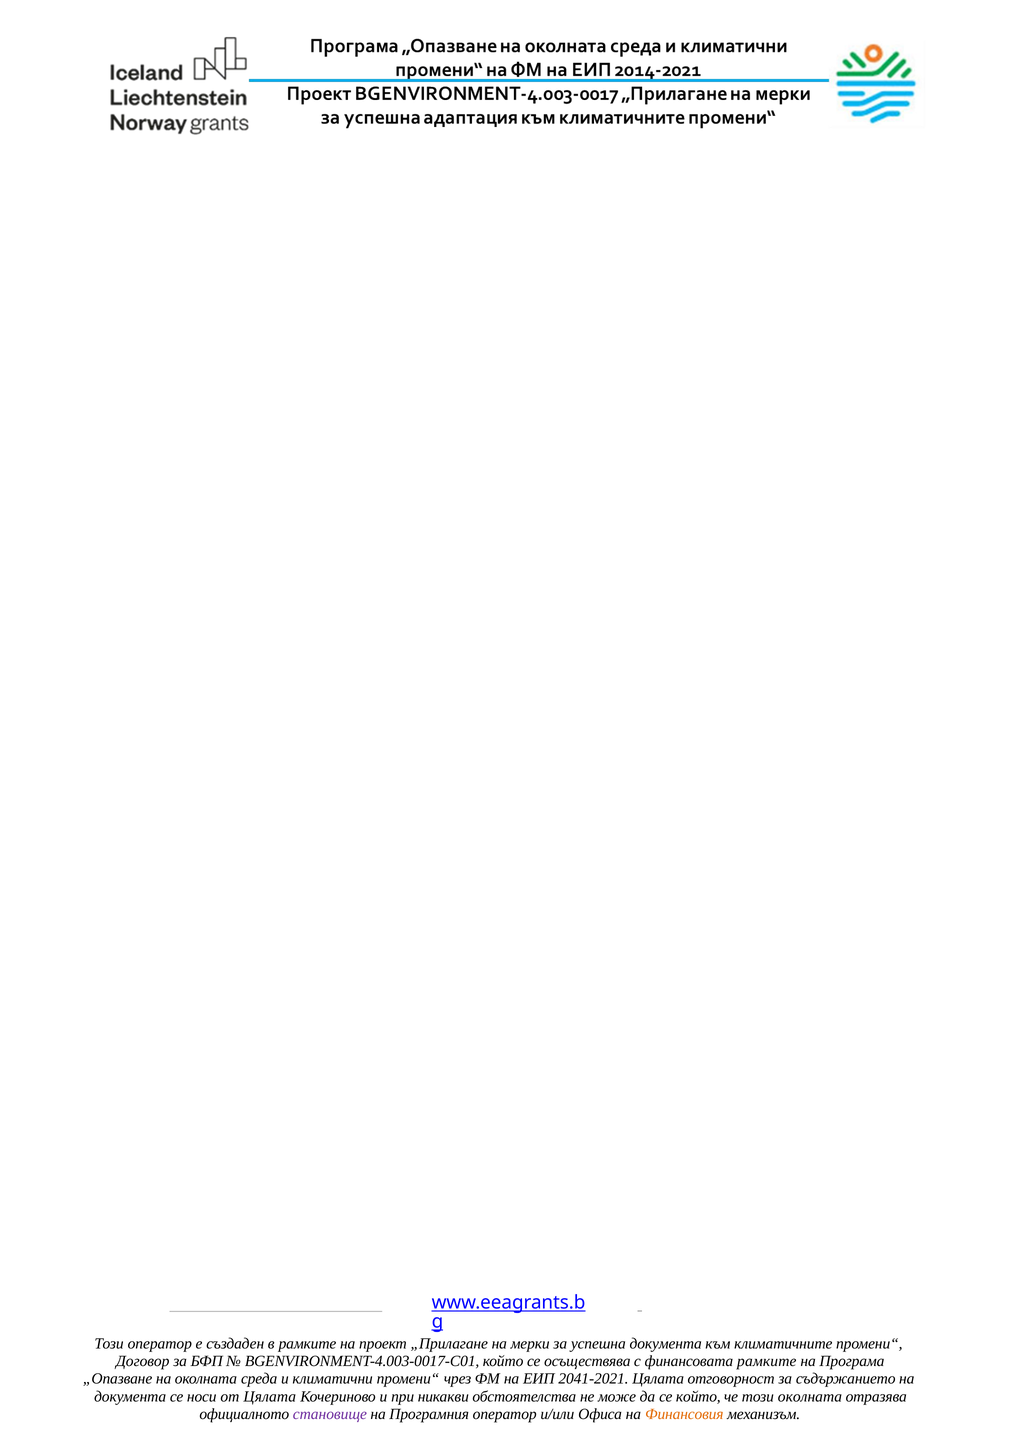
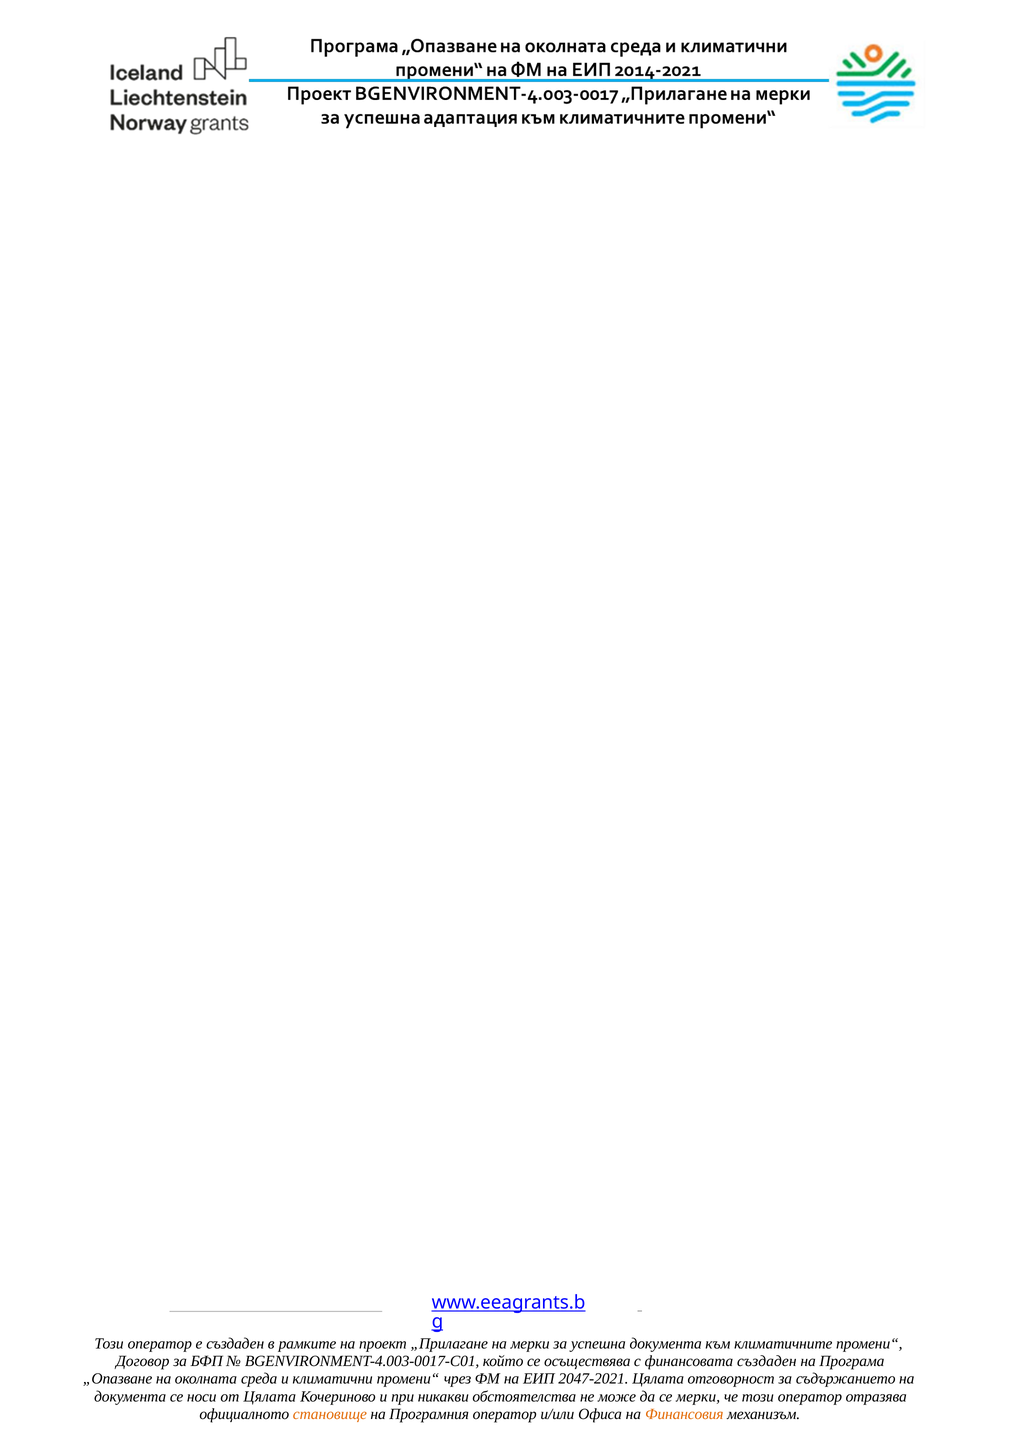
финансовата рамките: рамките -> създаден
2041-2021: 2041-2021 -> 2047-2021
се който: който -> мерки
че този околната: околната -> оператор
становище colour: purple -> orange
